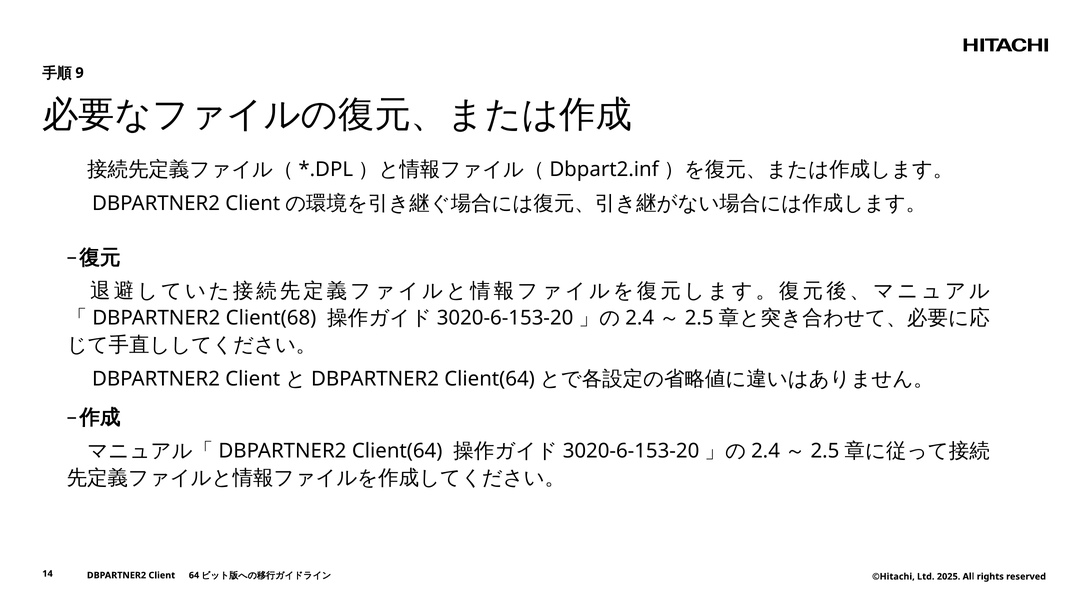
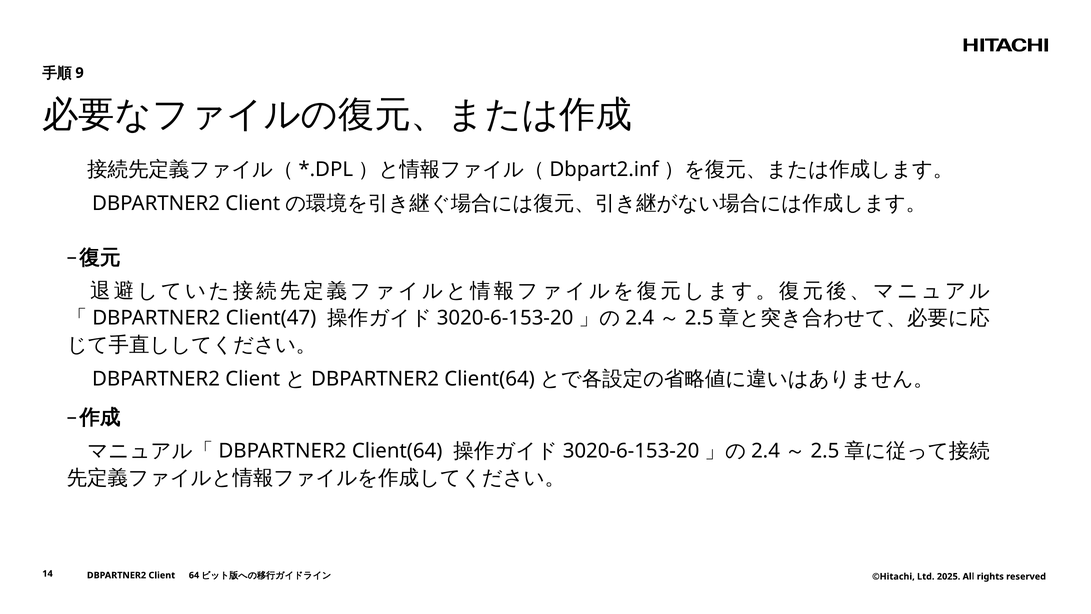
Client(68: Client(68 -> Client(47
